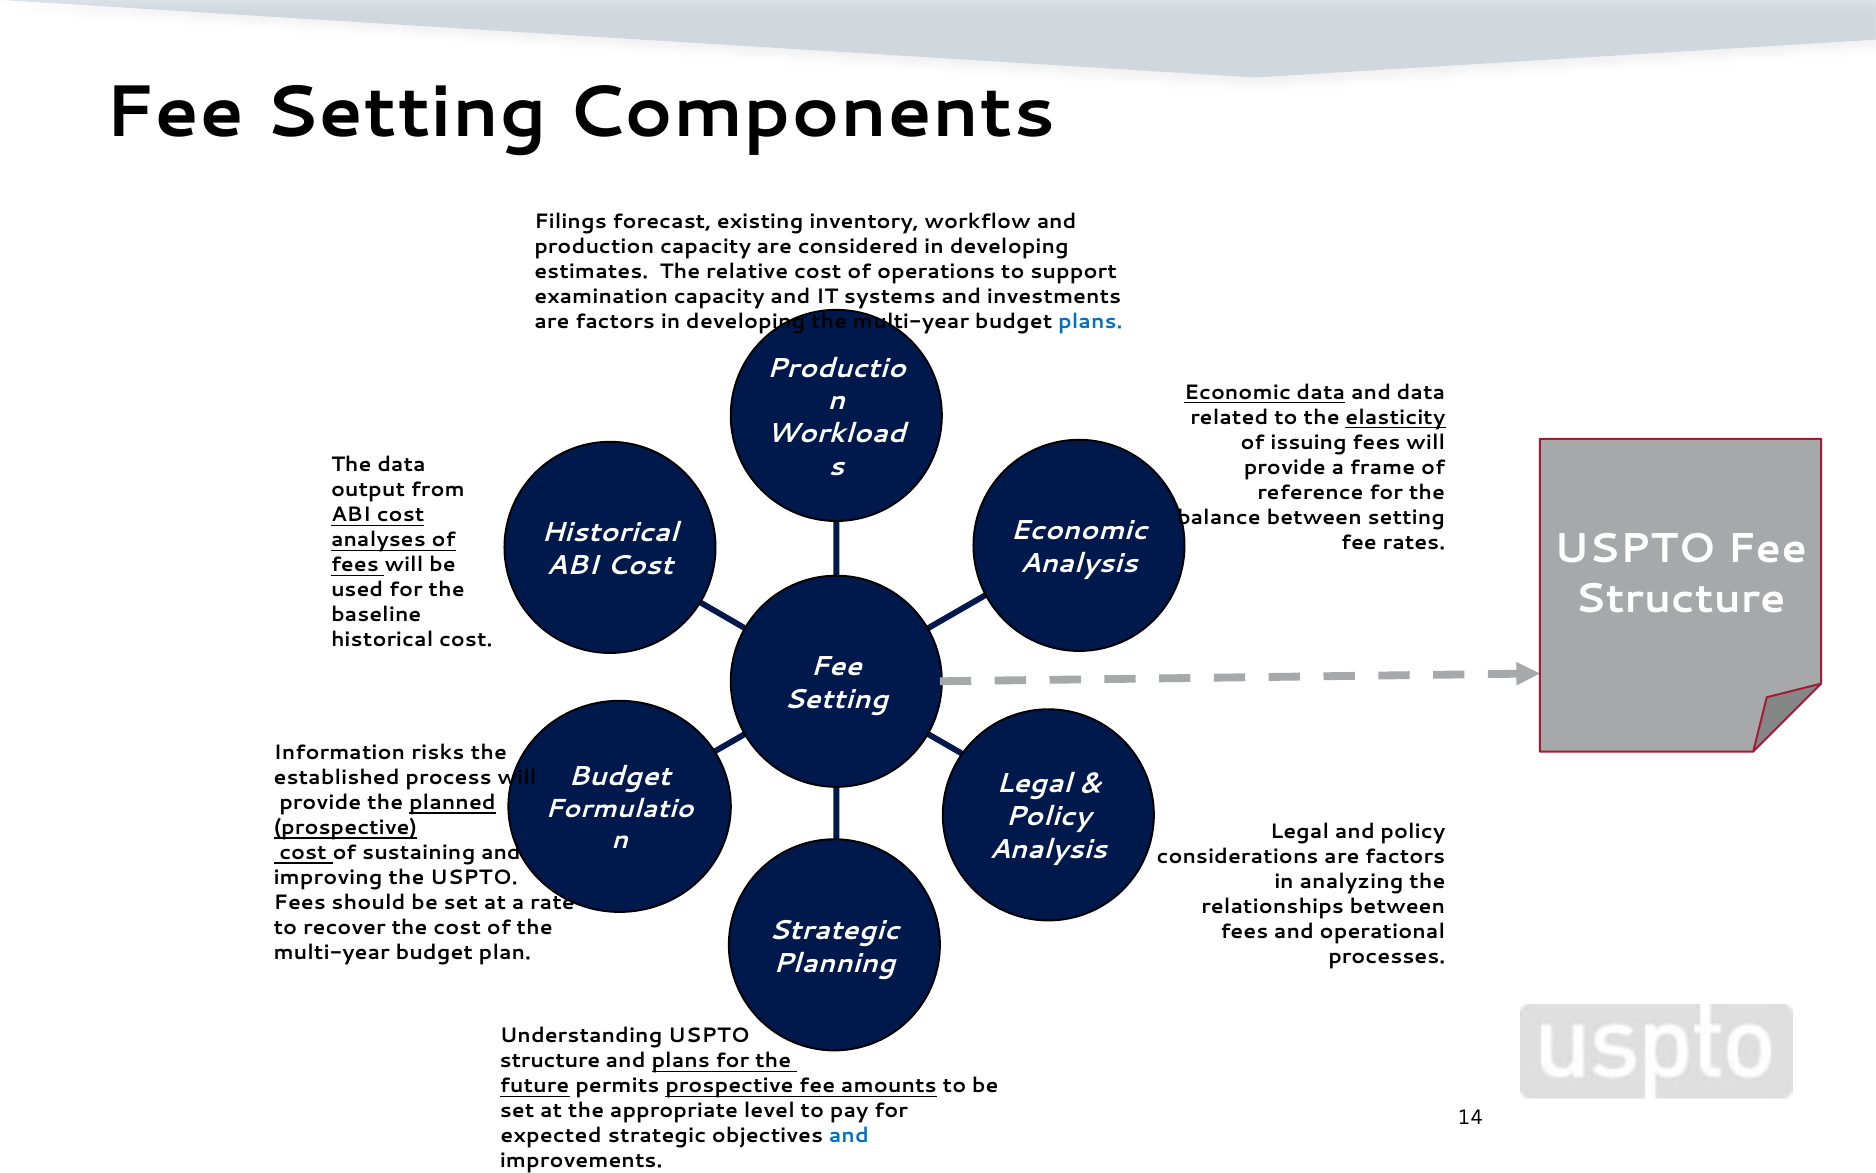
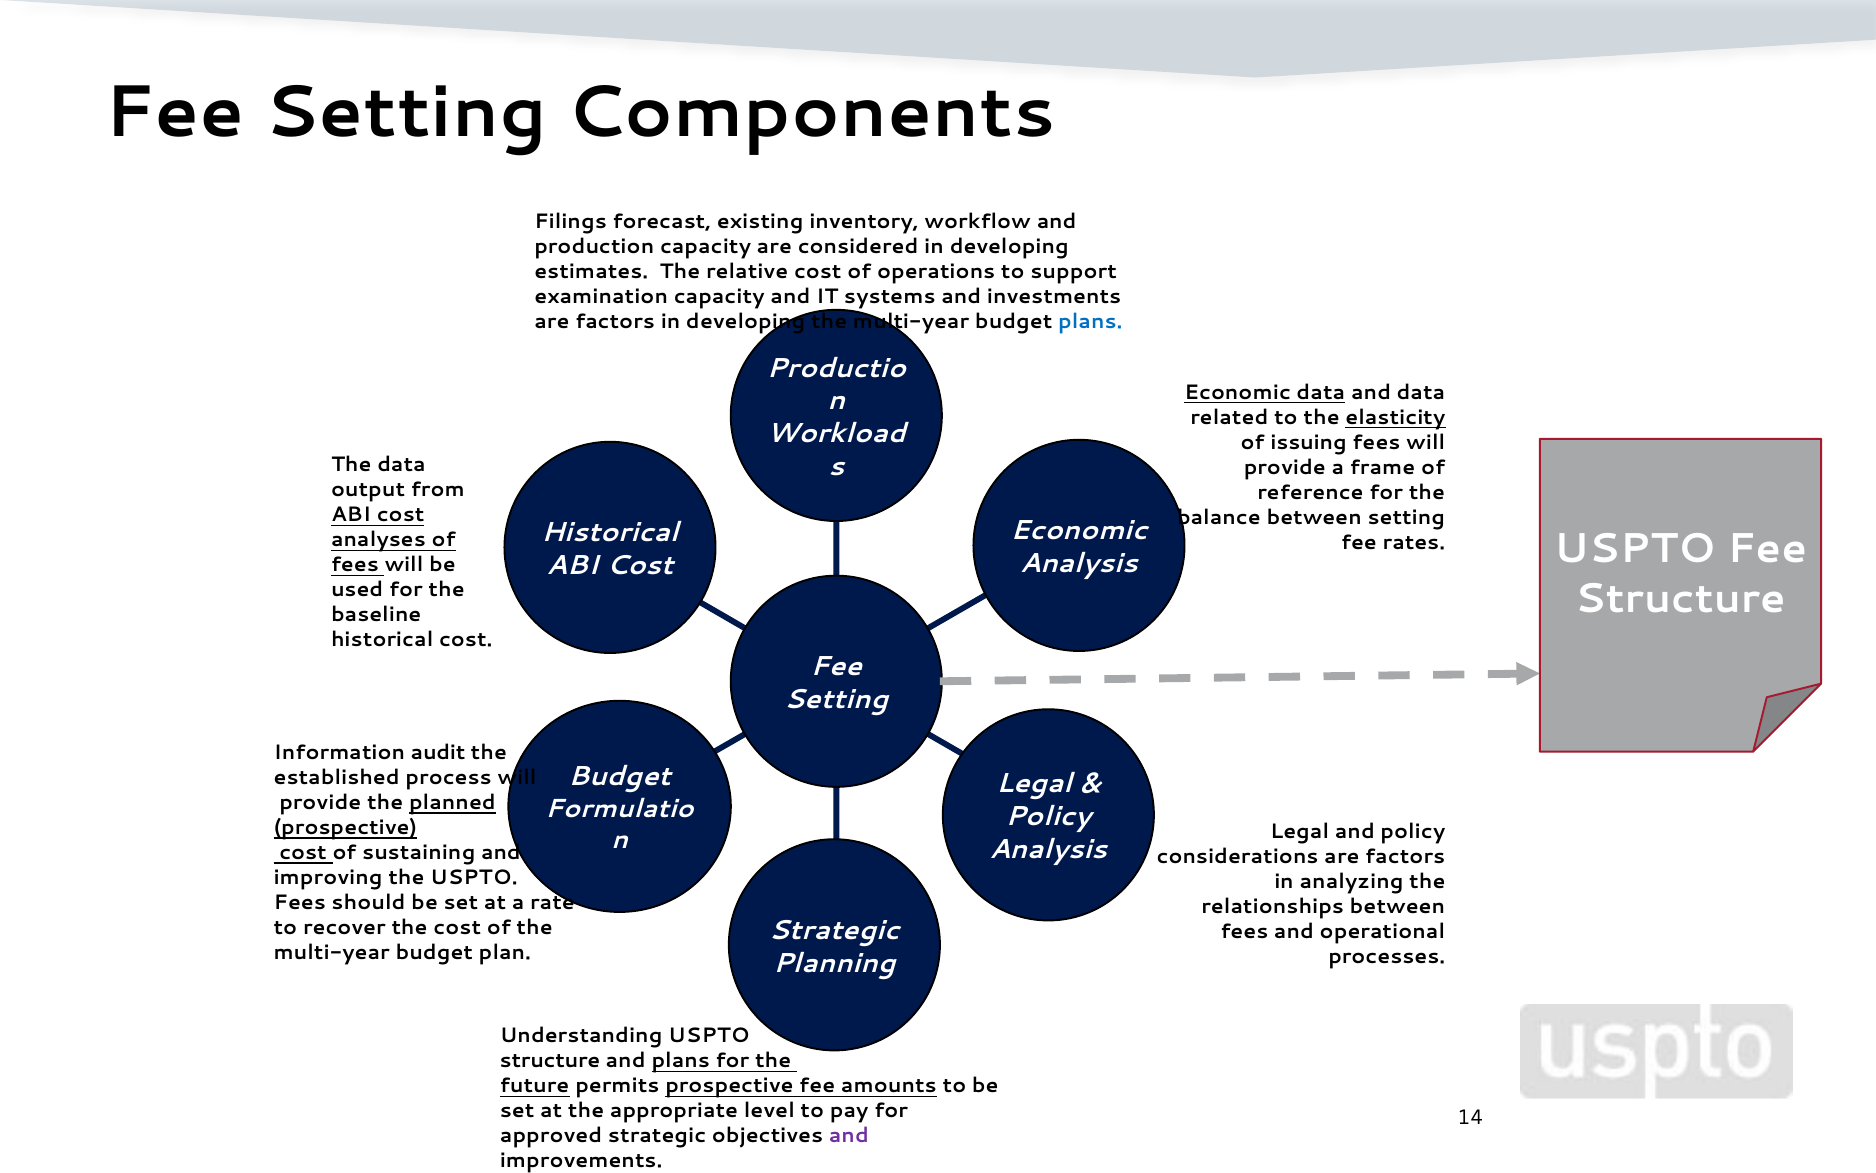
risks: risks -> audit
expected: expected -> approved
and at (849, 1135) colour: blue -> purple
